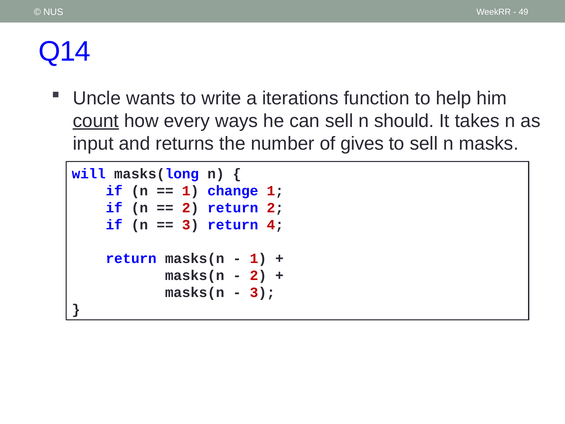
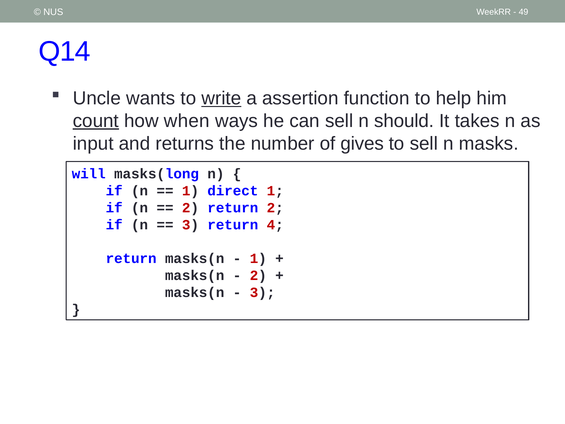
write underline: none -> present
iterations: iterations -> assertion
every: every -> when
change: change -> direct
